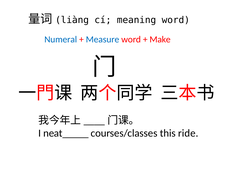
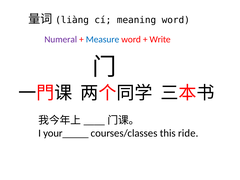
Numeral colour: blue -> purple
Make: Make -> Write
neat_____: neat_____ -> your_____
